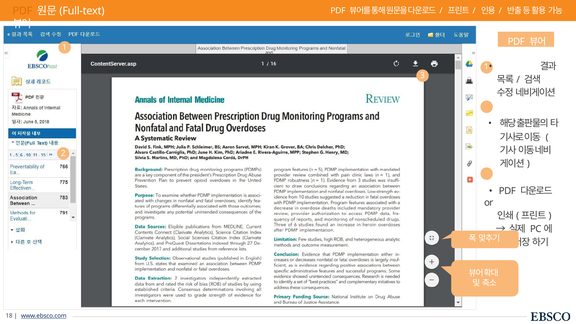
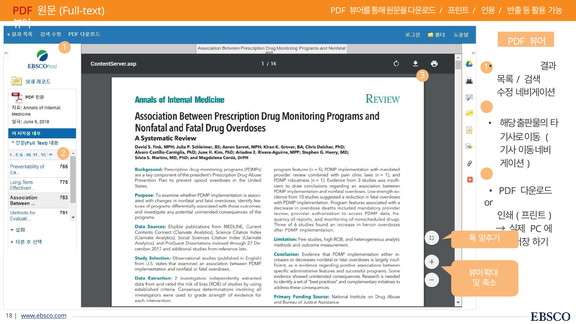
PDF at (22, 11) colour: orange -> red
